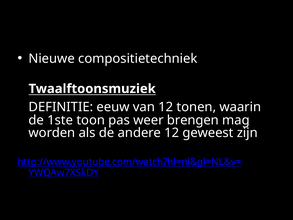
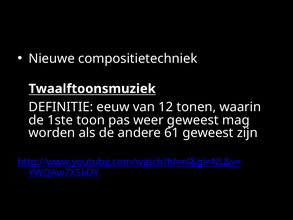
weer brengen: brengen -> geweest
andere 12: 12 -> 61
